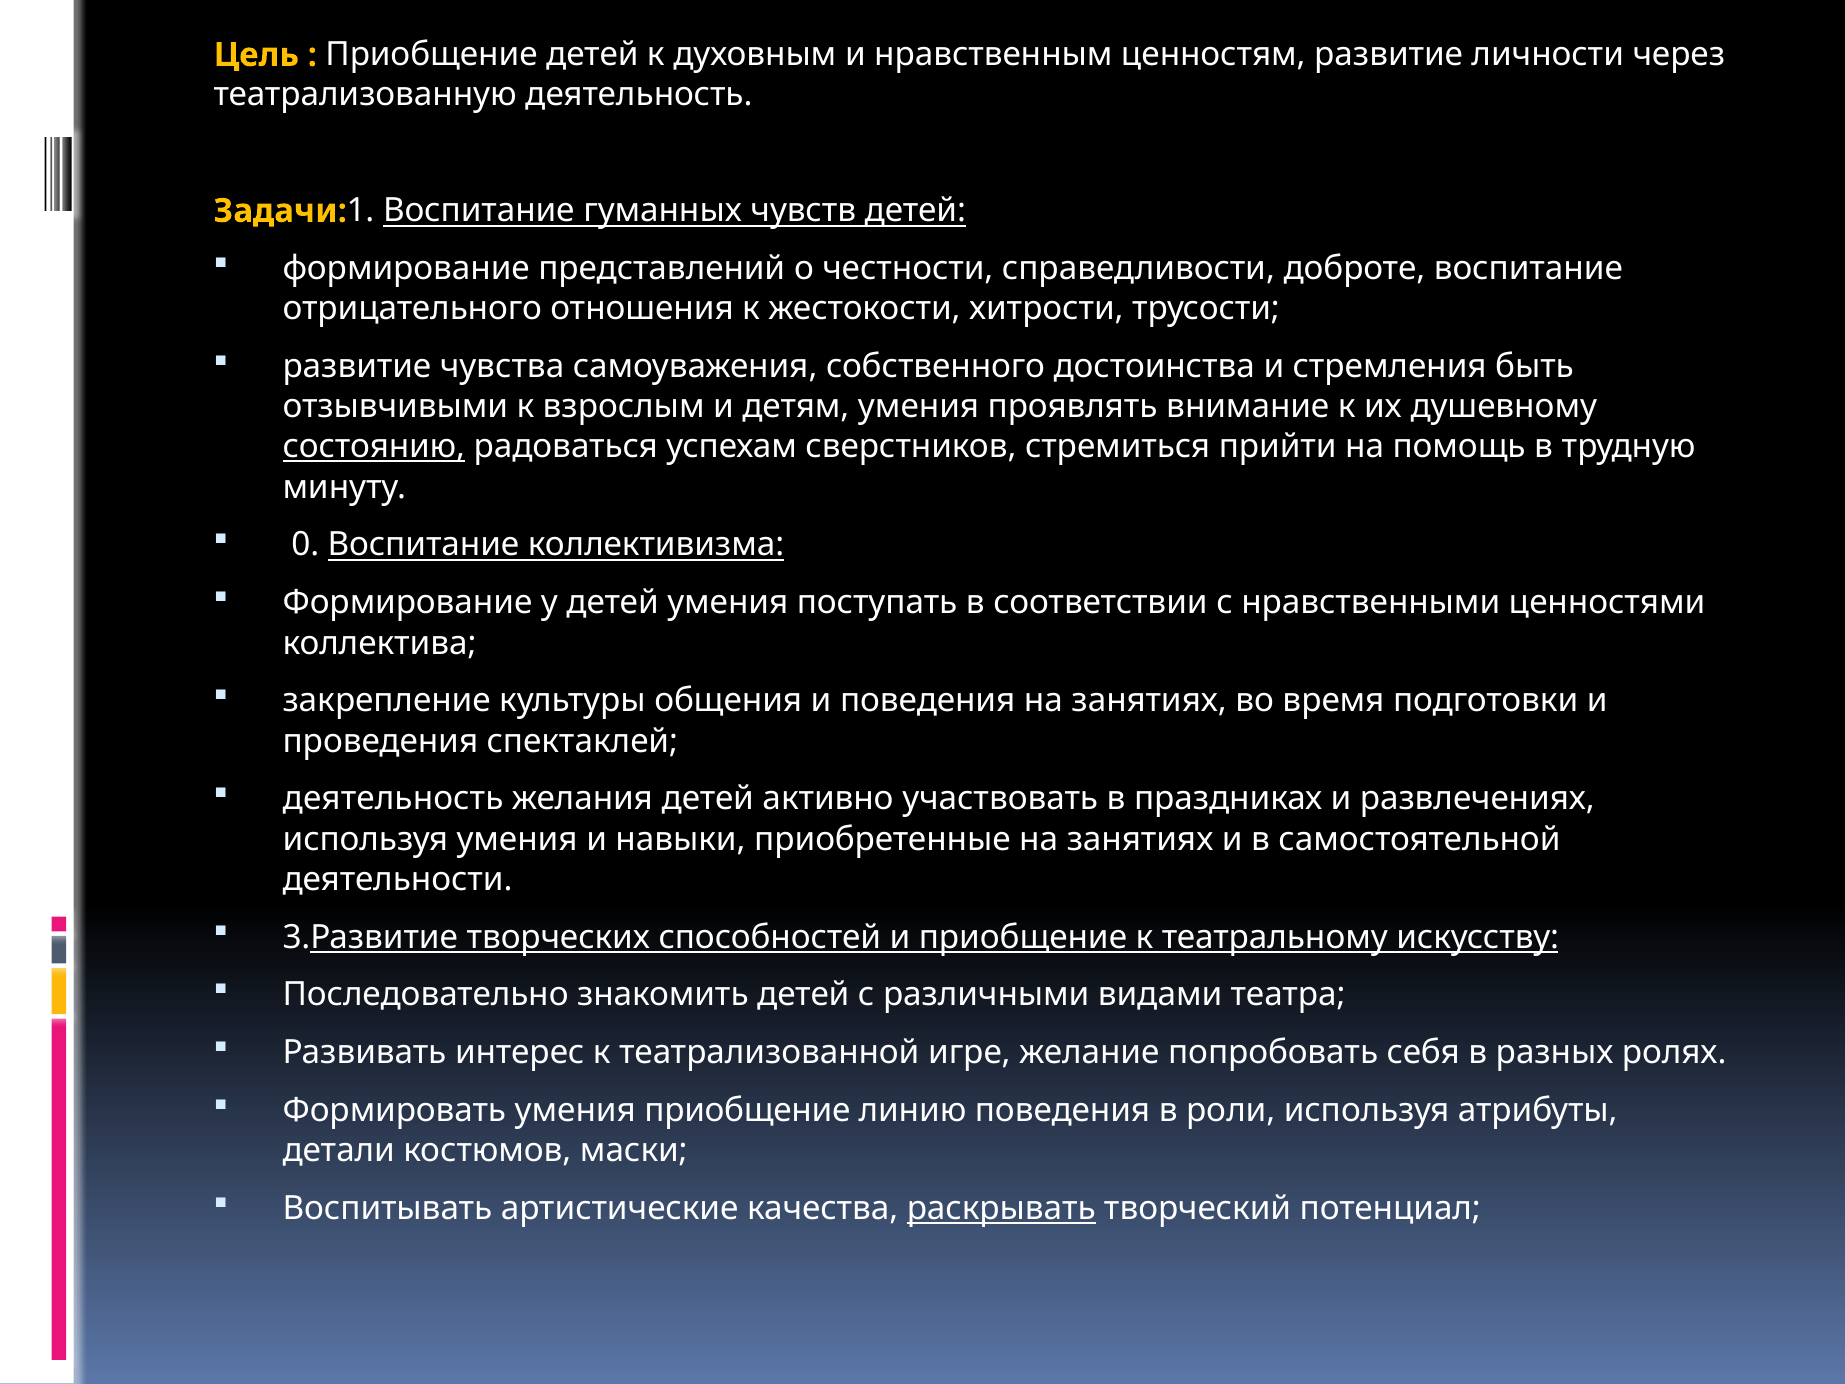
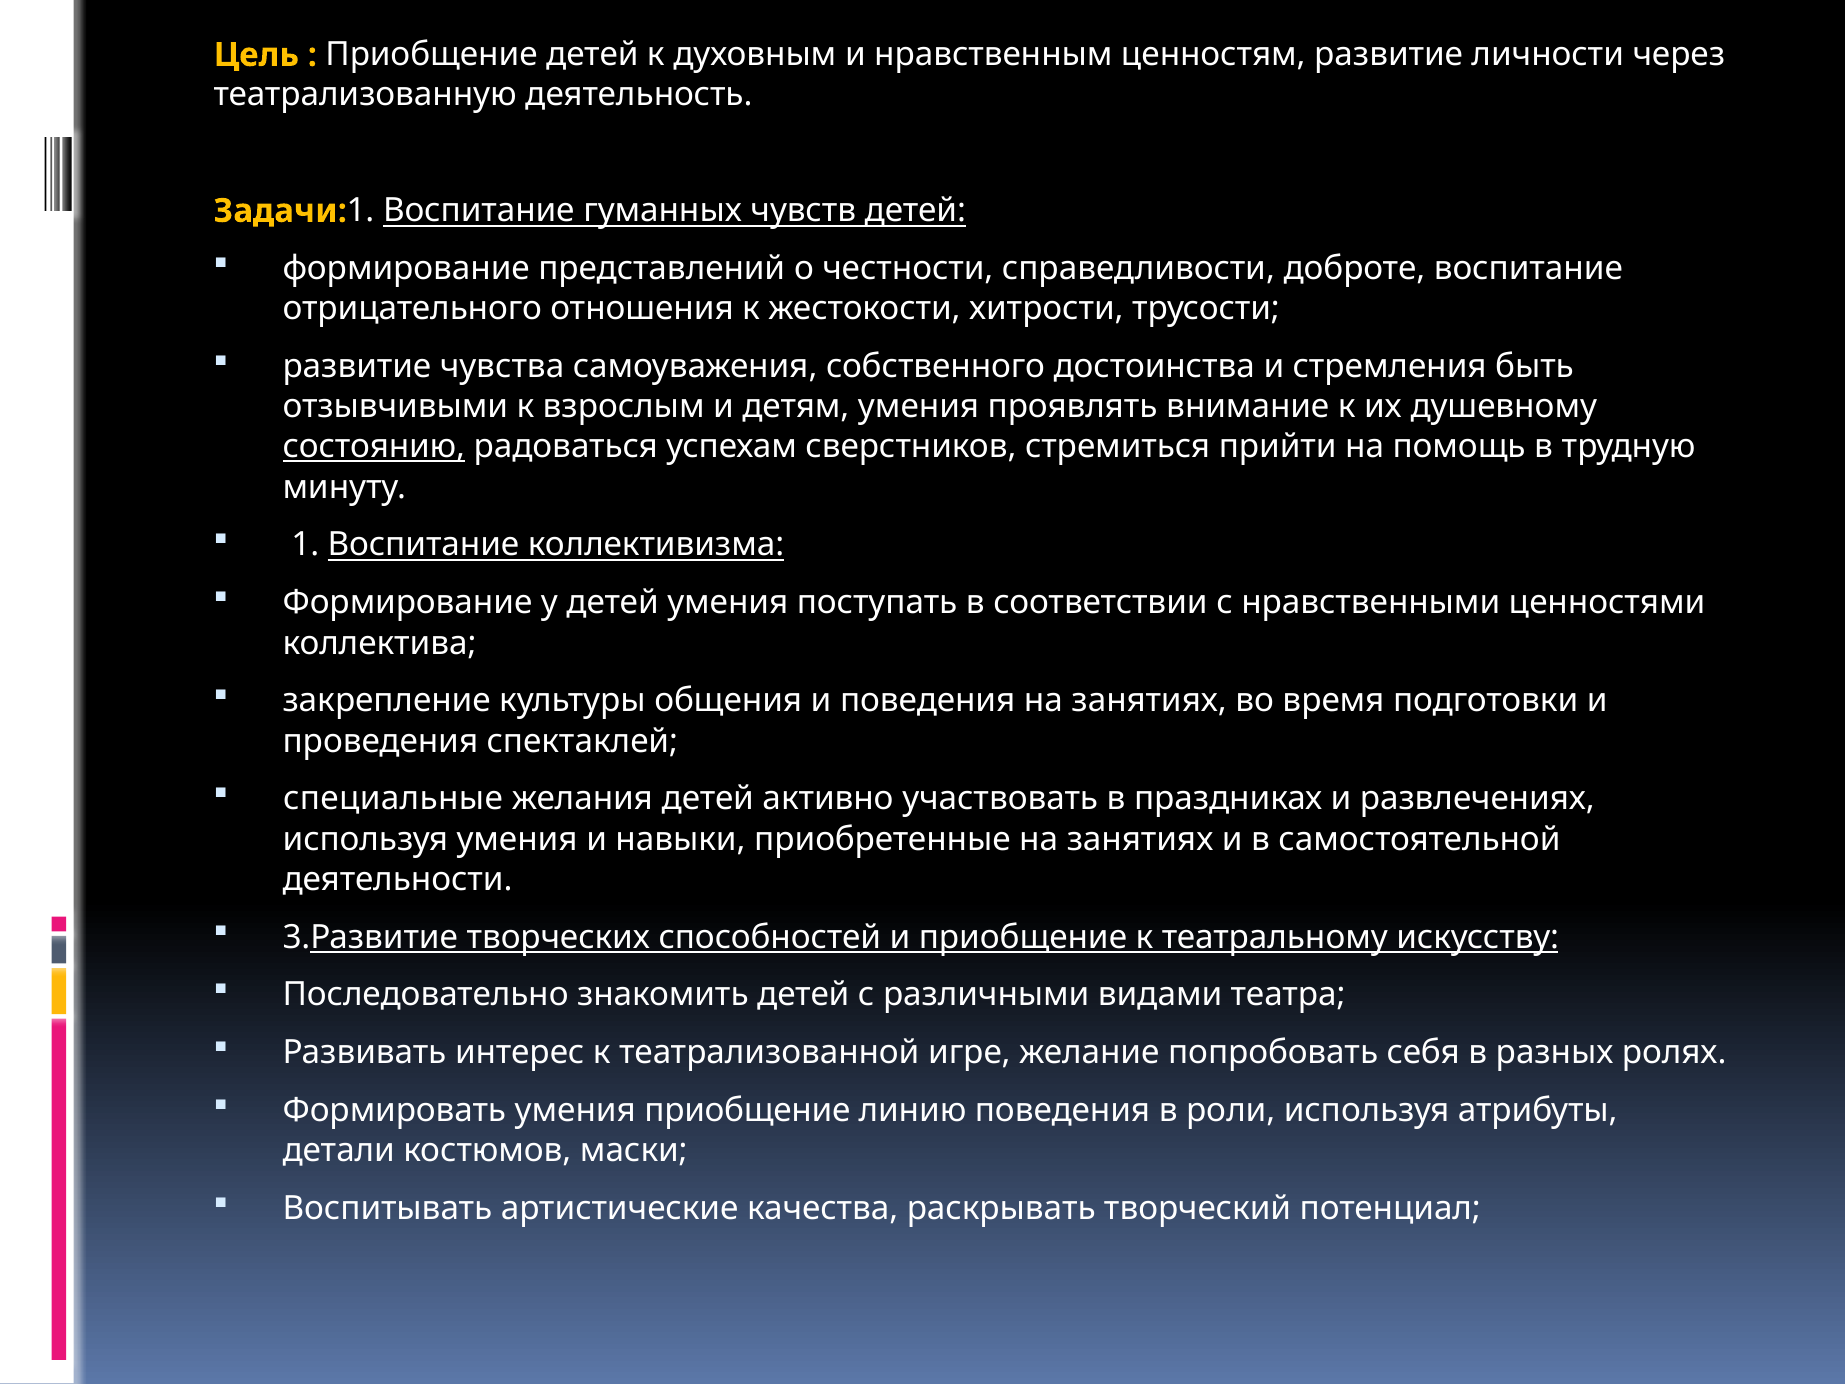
0: 0 -> 1
деятельность at (393, 799): деятельность -> специальные
раскрывать underline: present -> none
